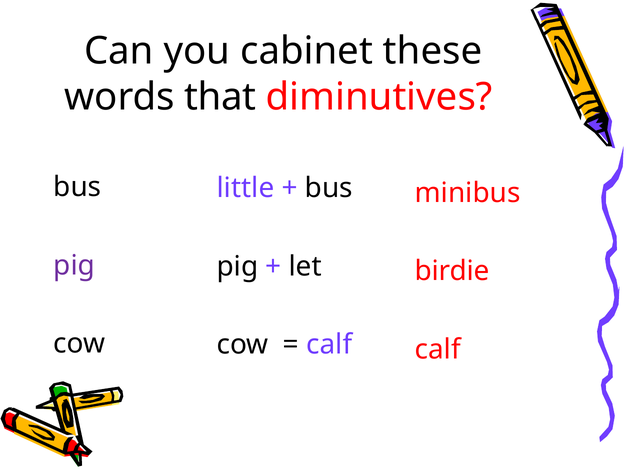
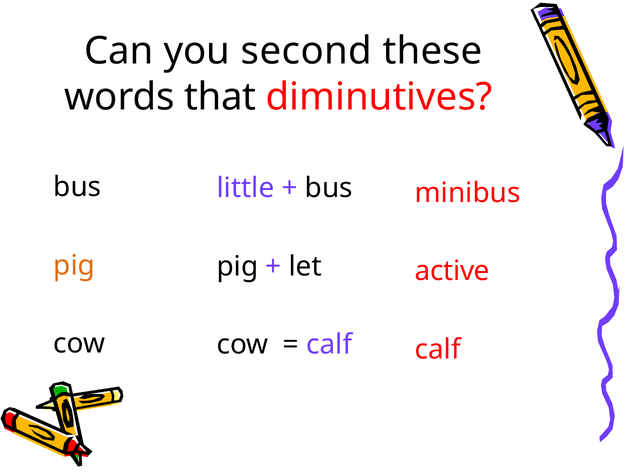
cabinet: cabinet -> second
pig at (74, 265) colour: purple -> orange
birdie: birdie -> active
